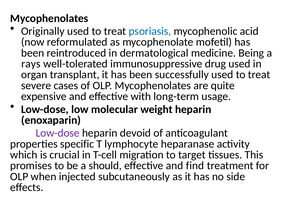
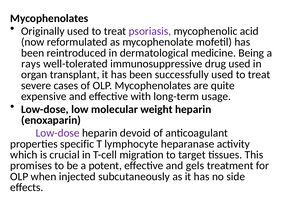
psoriasis colour: blue -> purple
should: should -> potent
find: find -> gels
